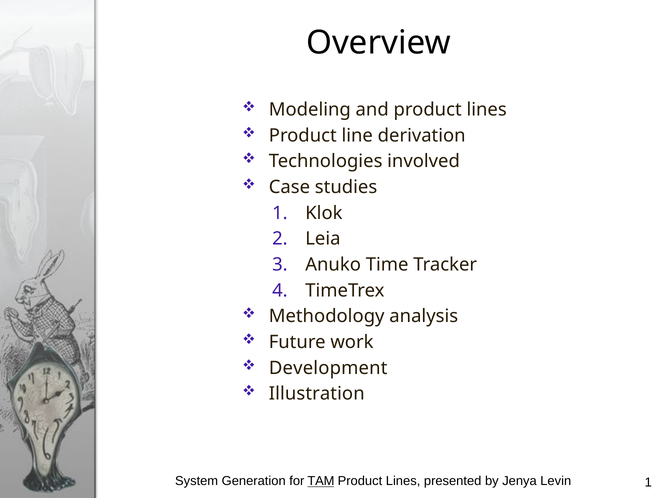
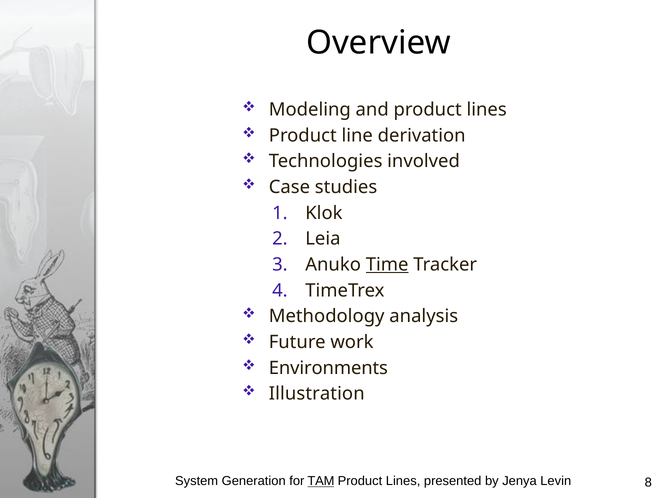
Time underline: none -> present
Development: Development -> Environments
Levin 1: 1 -> 8
